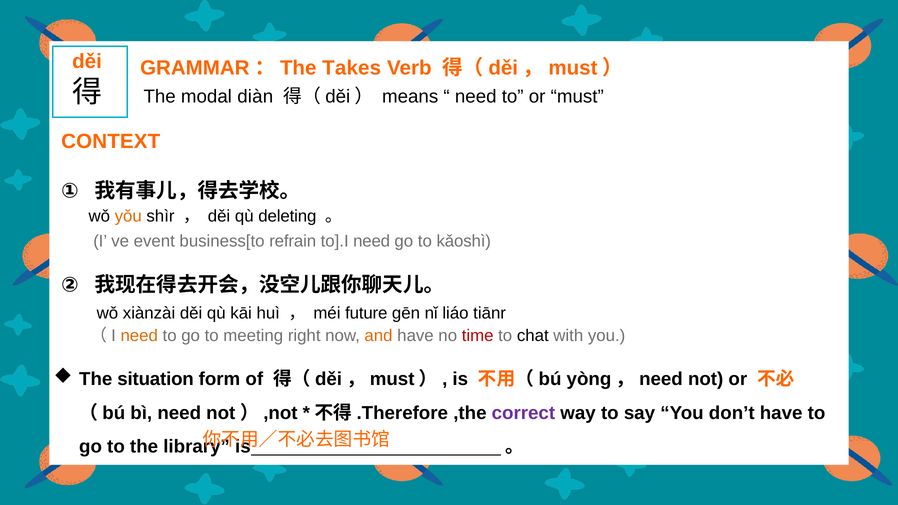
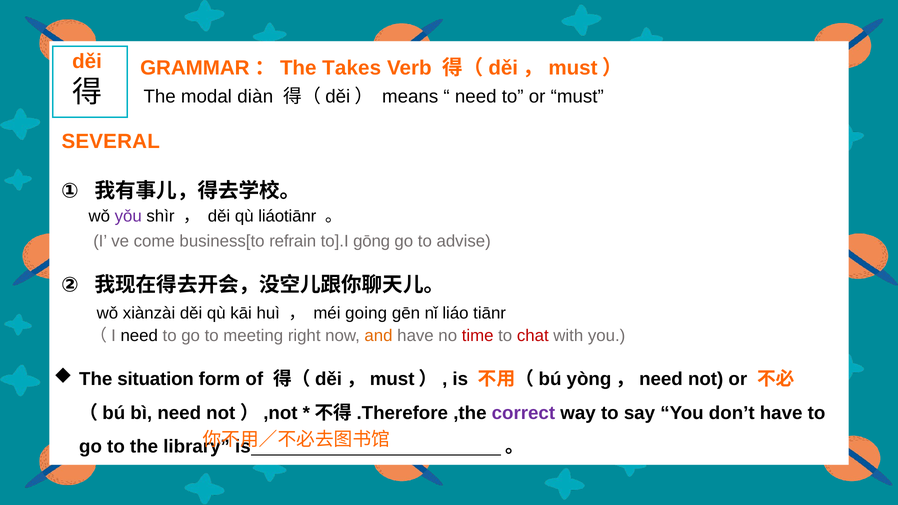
CONTEXT: CONTEXT -> SEVERAL
yǒu colour: orange -> purple
deleting: deleting -> liáotiānr
event: event -> come
to].I need: need -> gōng
kǎoshì: kǎoshì -> advise
future: future -> going
need at (139, 336) colour: orange -> black
chat colour: black -> red
